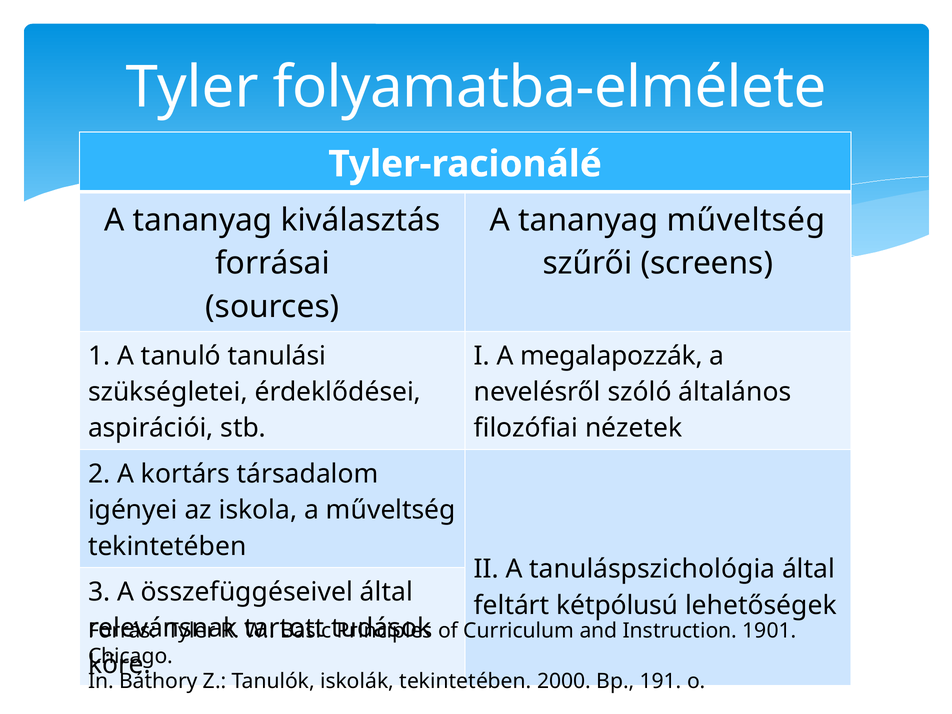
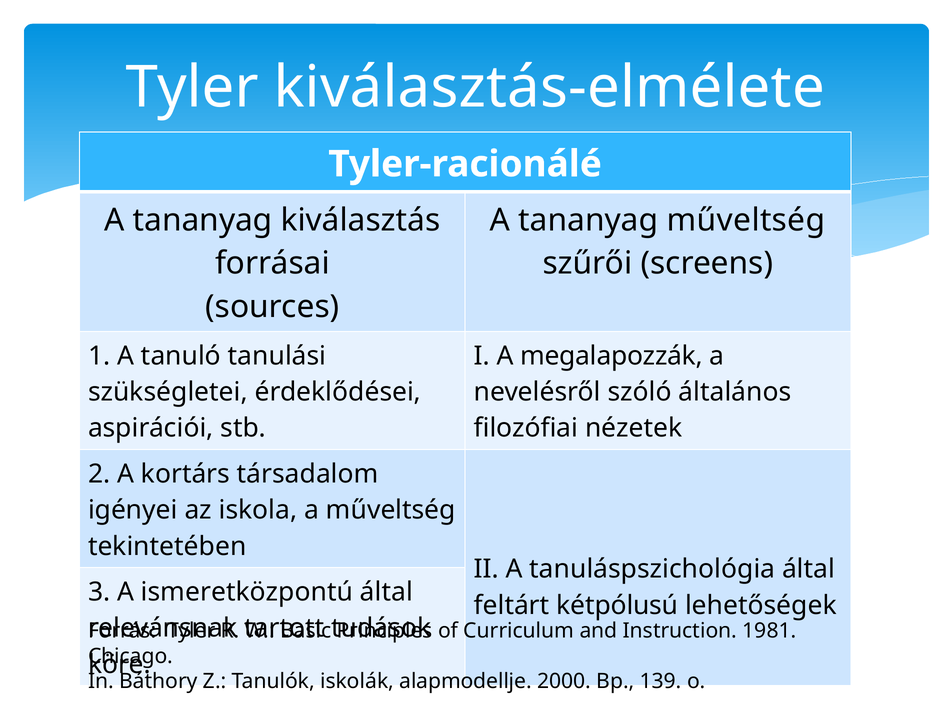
folyamatba-elmélete: folyamatba-elmélete -> kiválasztás-elmélete
összefüggéseivel: összefüggéseivel -> ismeretközpontú
1901: 1901 -> 1981
iskolák tekintetében: tekintetében -> alapmodellje
191: 191 -> 139
